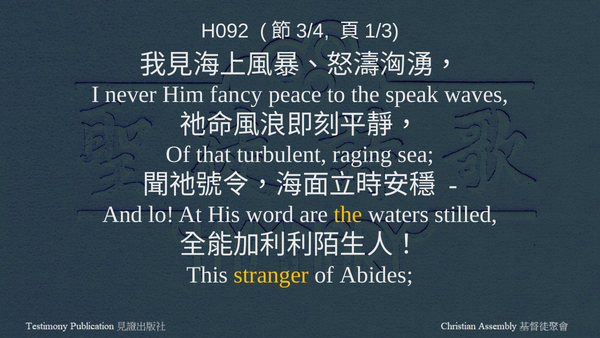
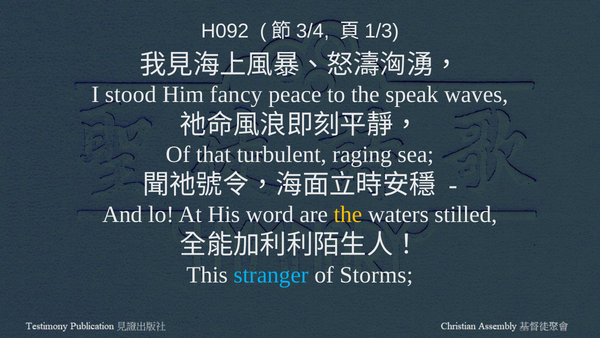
never: never -> stood
stranger colour: yellow -> light blue
Abides: Abides -> Storms
